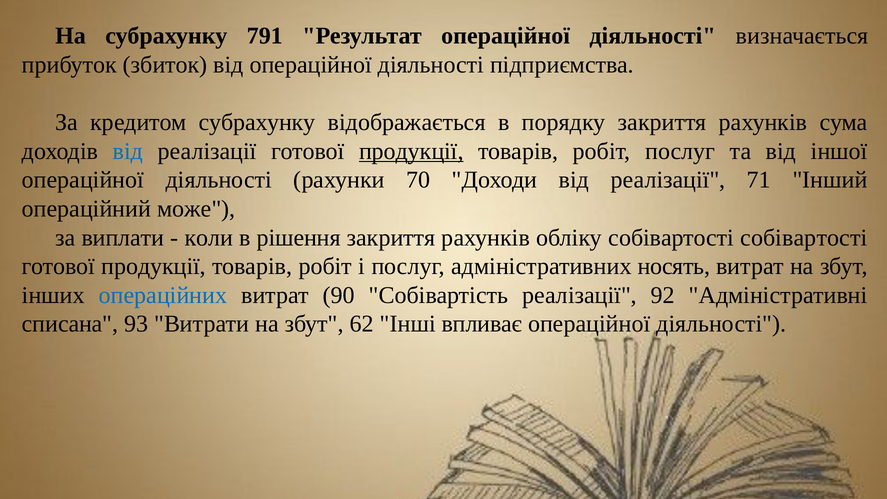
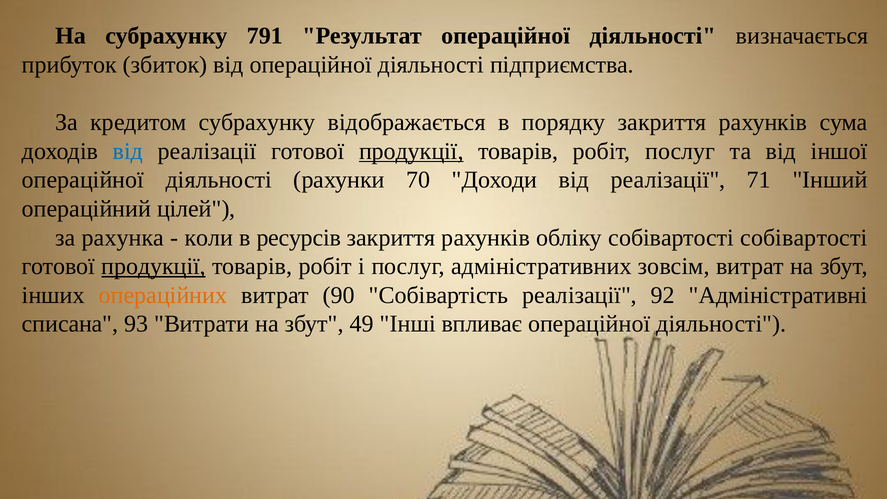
може: може -> цілей
виплати: виплати -> рахунка
рішення: рішення -> ресурсів
продукції at (154, 266) underline: none -> present
носять: носять -> зовсім
операційних colour: blue -> orange
62: 62 -> 49
